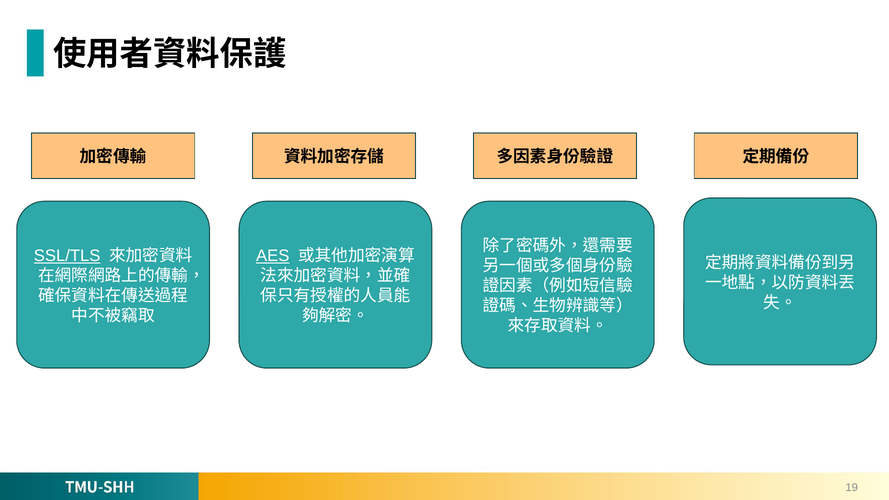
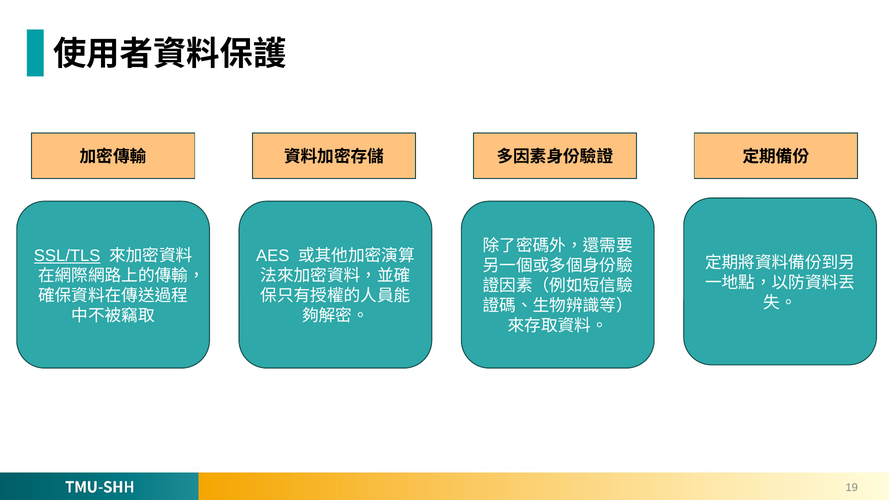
AES underline: present -> none
